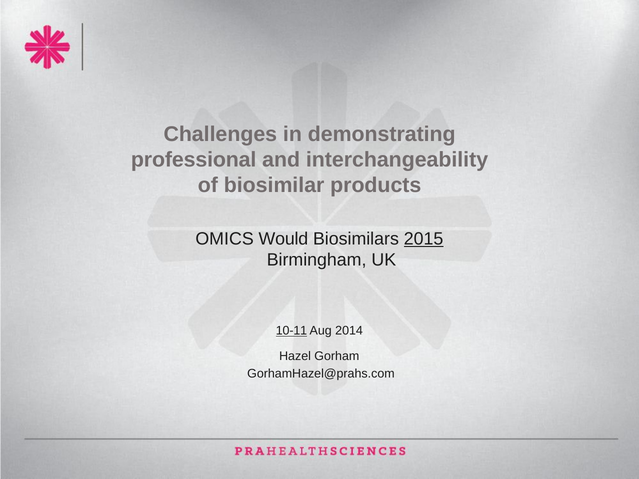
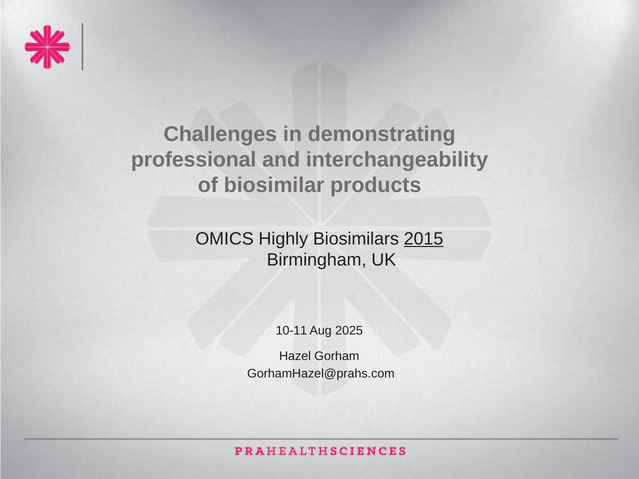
Would: Would -> Highly
10-11 underline: present -> none
2014: 2014 -> 2025
